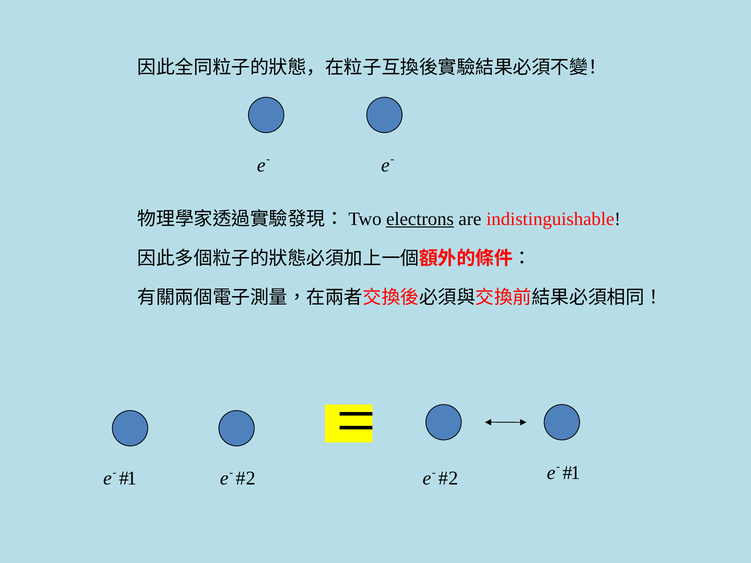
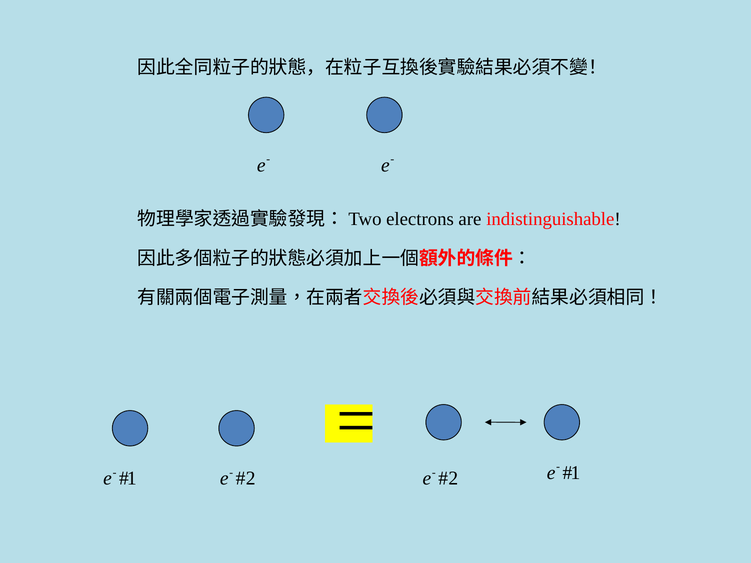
electrons underline: present -> none
